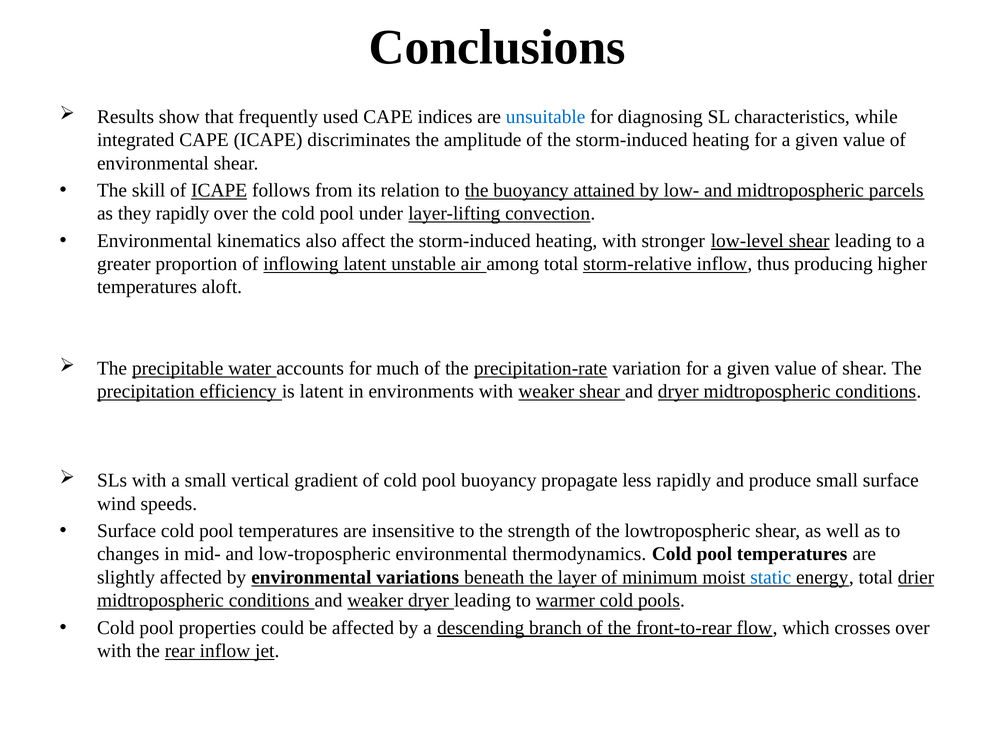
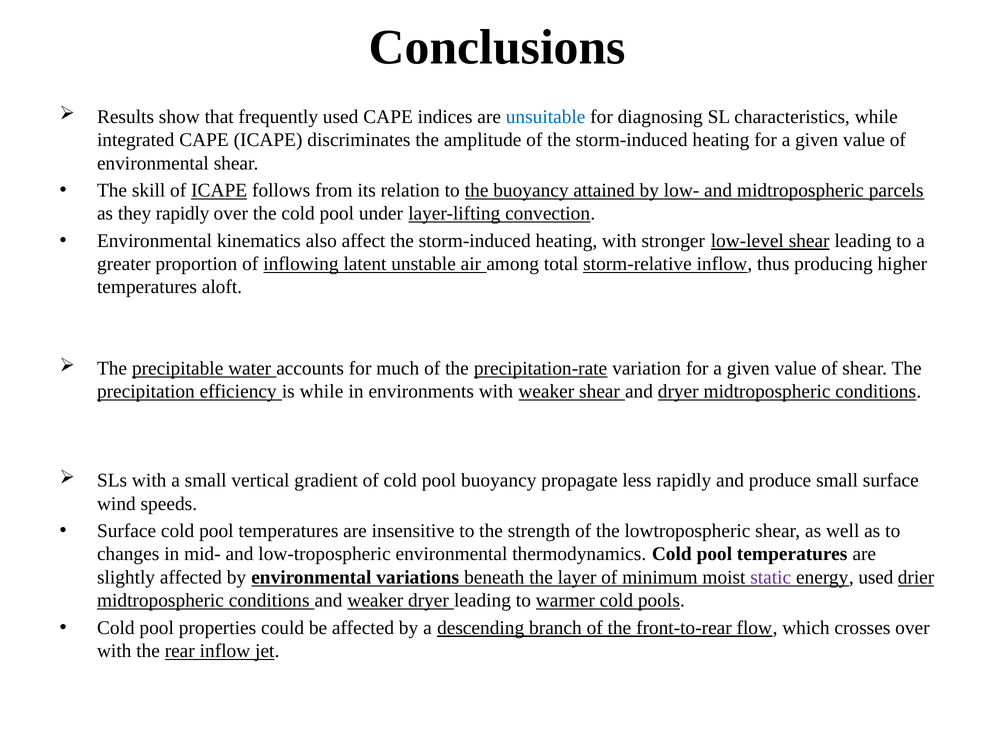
is latent: latent -> while
static colour: blue -> purple
energy total: total -> used
